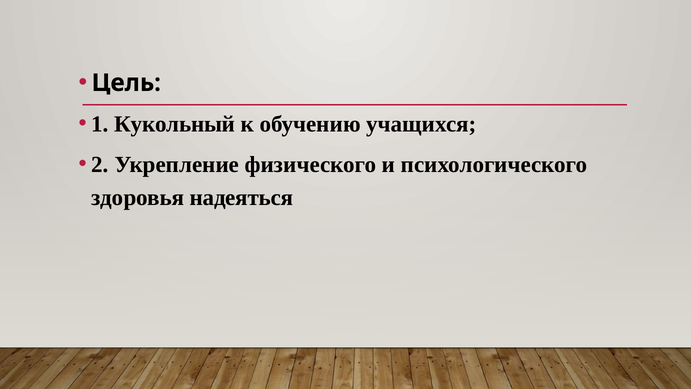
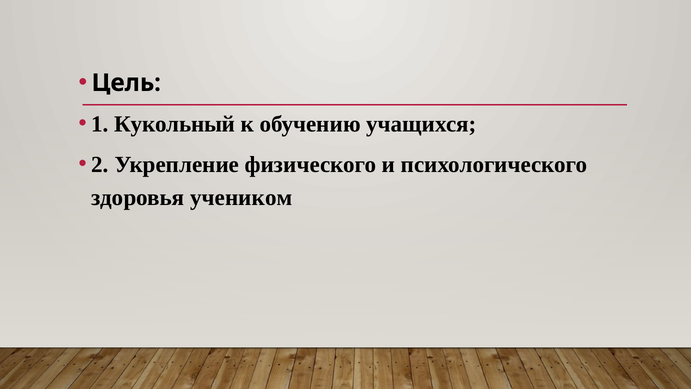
надеяться: надеяться -> учеником
